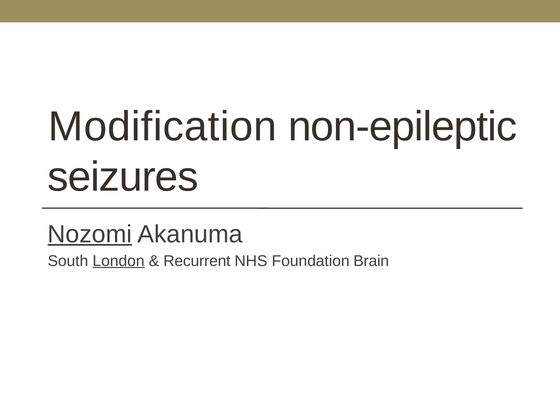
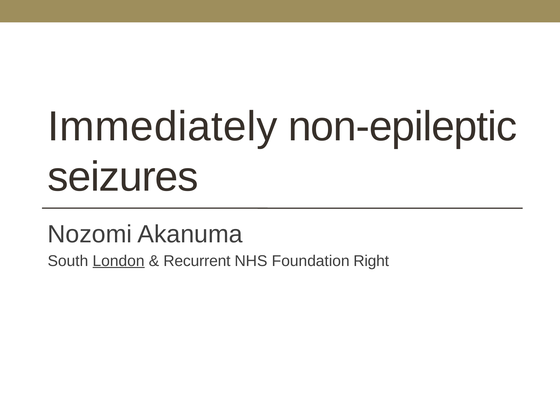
Modification: Modification -> Immediately
Nozomi underline: present -> none
Brain: Brain -> Right
